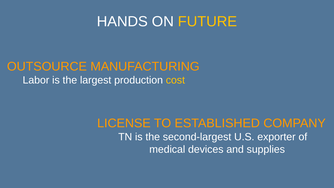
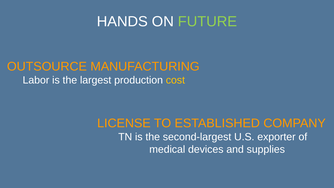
FUTURE colour: yellow -> light green
